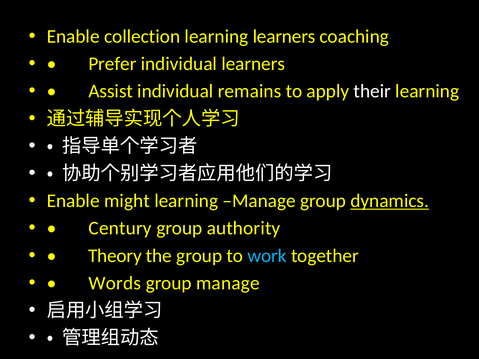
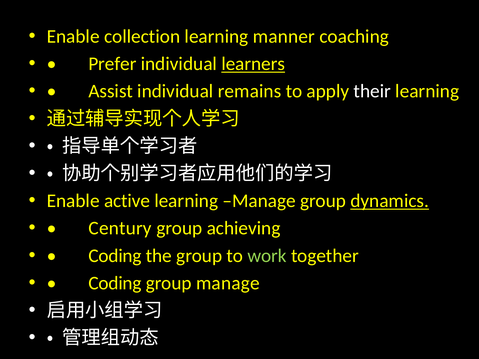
learning learners: learners -> manner
learners at (253, 64) underline: none -> present
might: might -> active
authority: authority -> achieving
Theory at (115, 256): Theory -> Coding
work colour: light blue -> light green
Words at (115, 283): Words -> Coding
